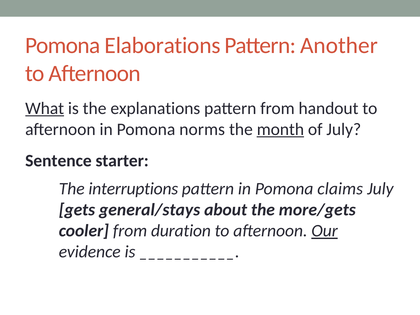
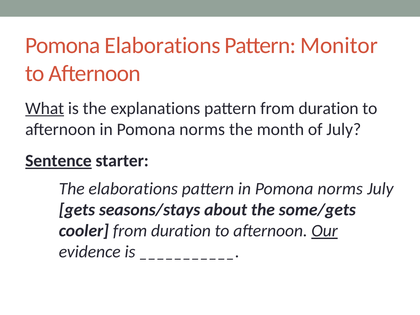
Another: Another -> Monitor
pattern from handout: handout -> duration
month underline: present -> none
Sentence underline: none -> present
The interruptions: interruptions -> elaborations
pattern in Pomona claims: claims -> norms
general/stays: general/stays -> seasons/stays
more/gets: more/gets -> some/gets
